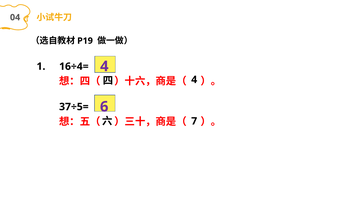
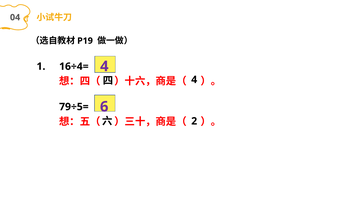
37÷5=: 37÷5= -> 79÷5=
7: 7 -> 2
